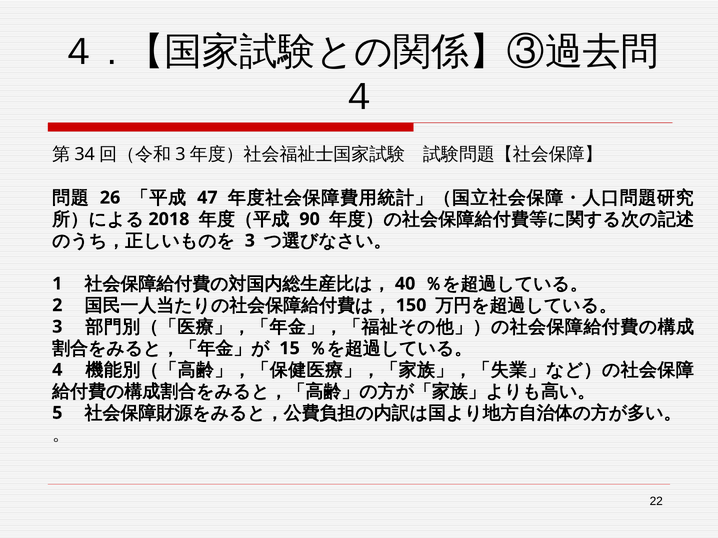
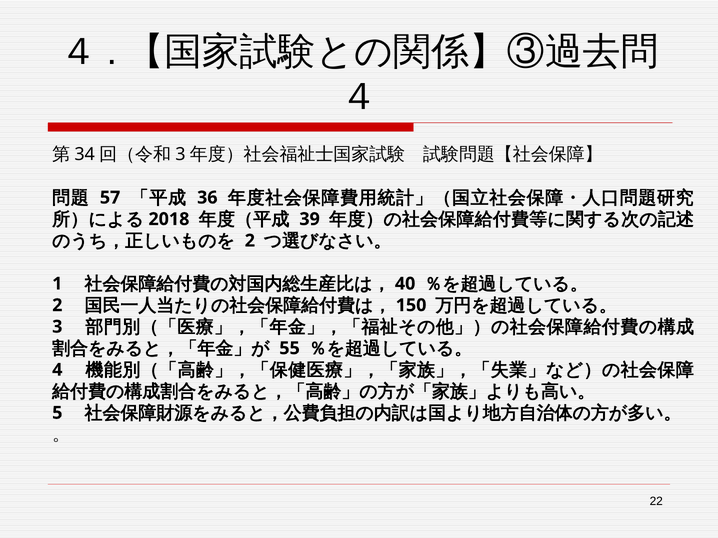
26: 26 -> 57
47: 47 -> 36
90: 90 -> 39
3 at (250, 241): 3 -> 2
15: 15 -> 55
